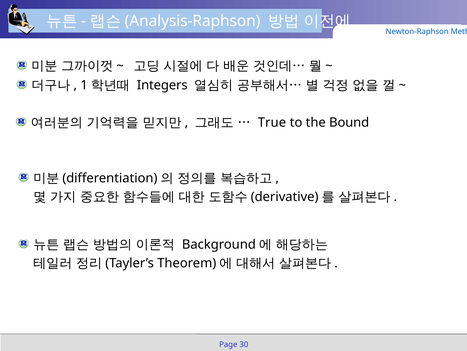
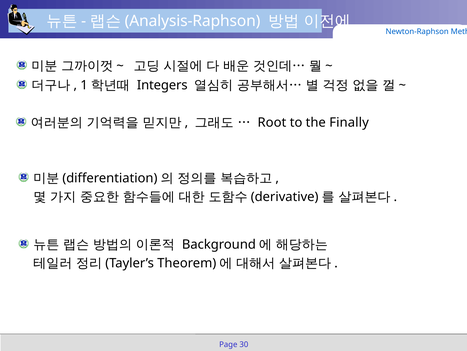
True: True -> Root
Bound: Bound -> Finally
